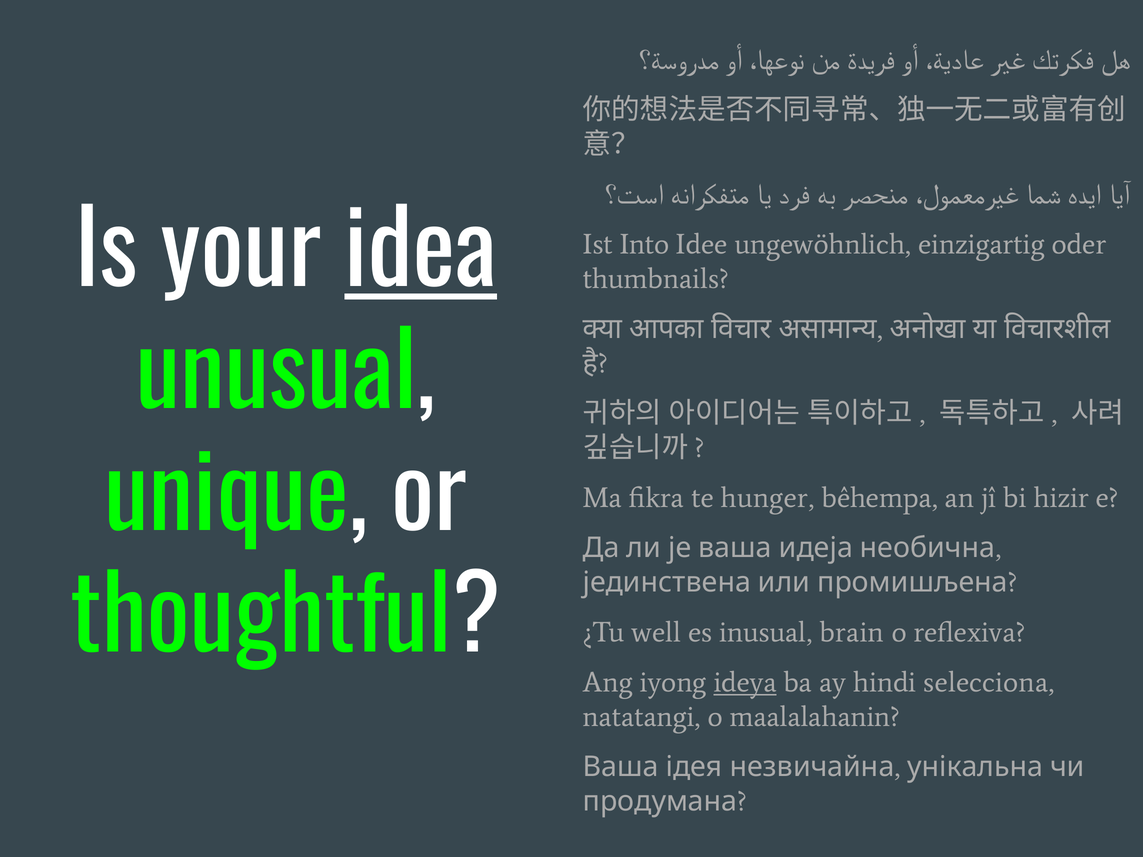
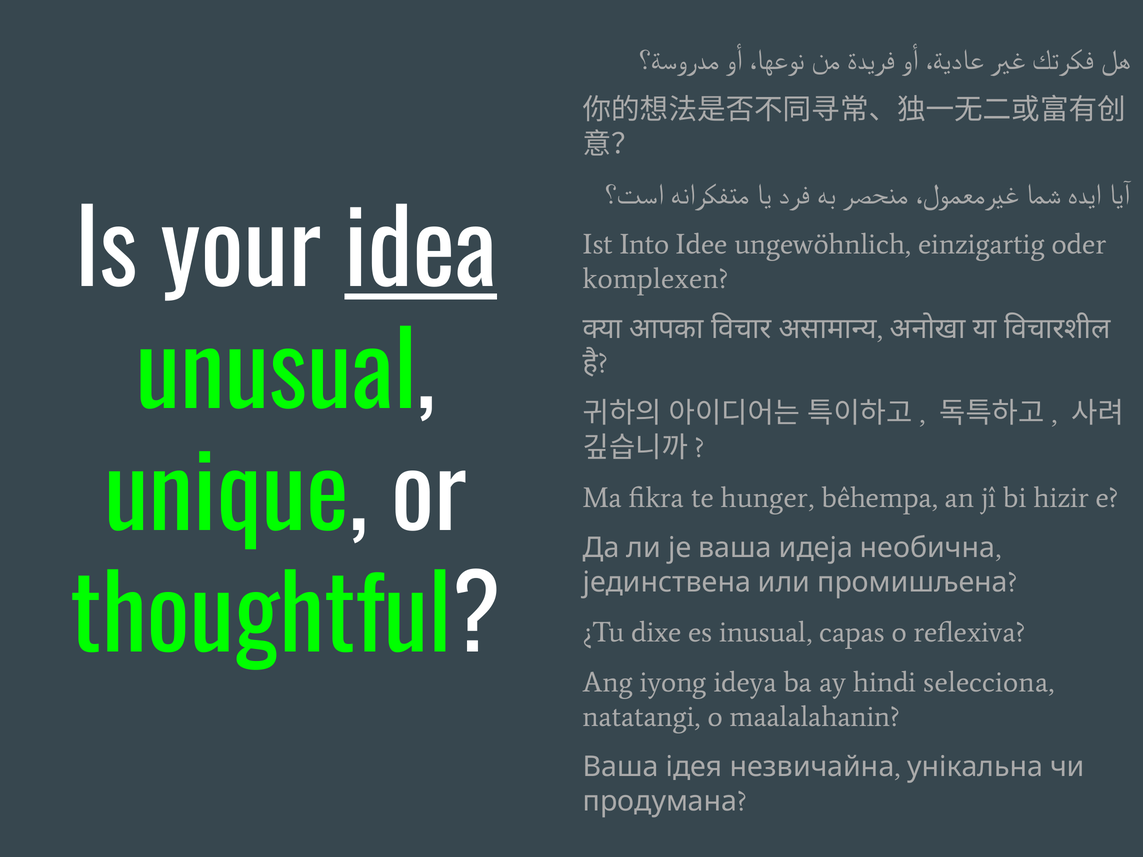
thumbnails: thumbnails -> komplexen
well: well -> dixe
brain: brain -> capas
ideya underline: present -> none
